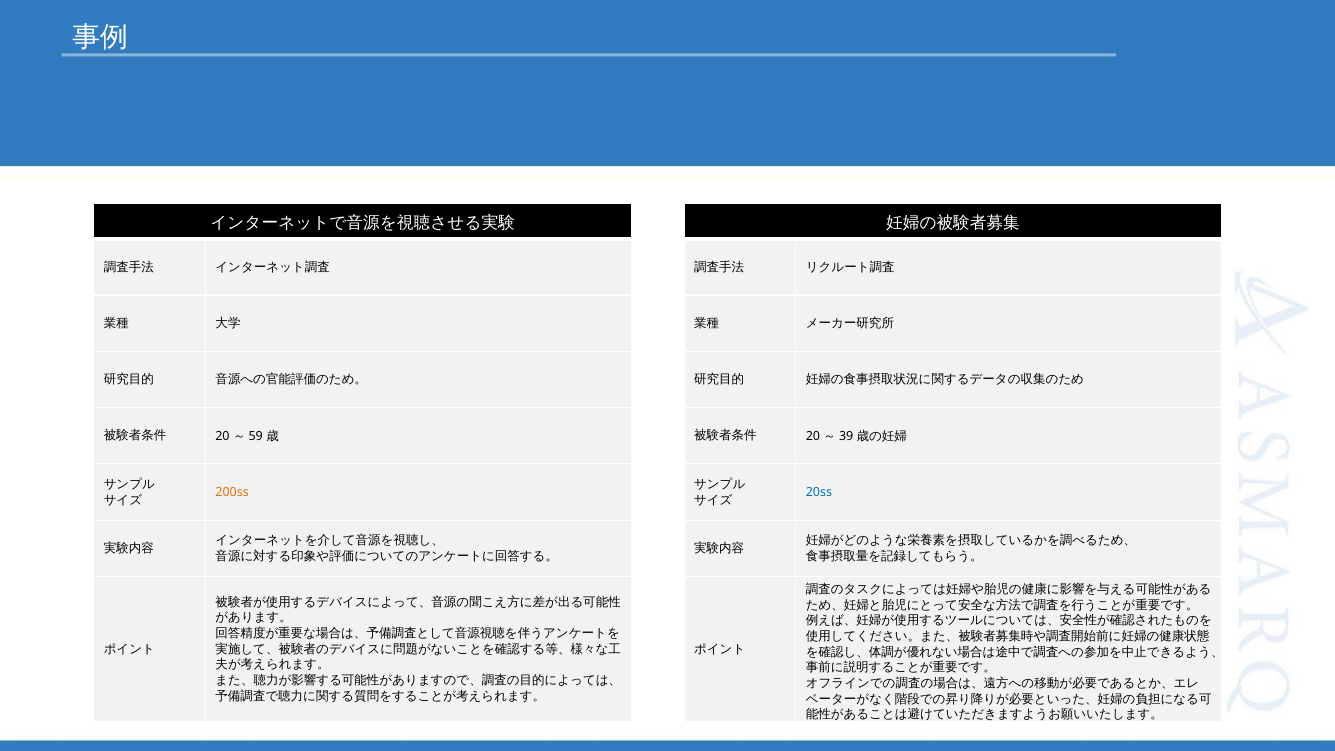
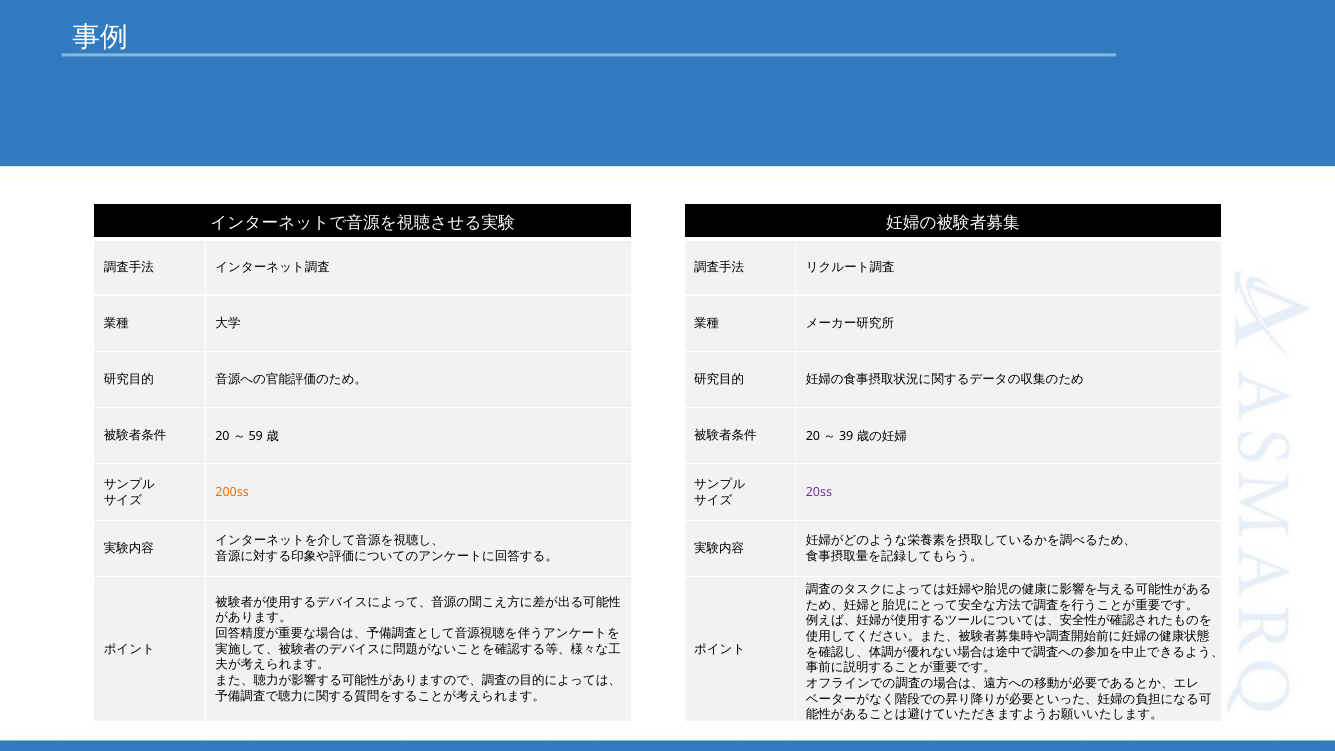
20ss colour: blue -> purple
